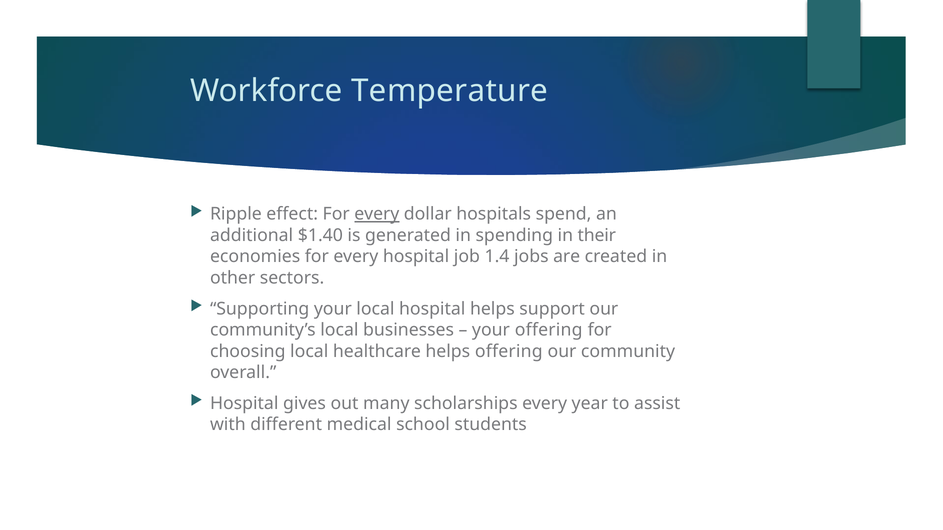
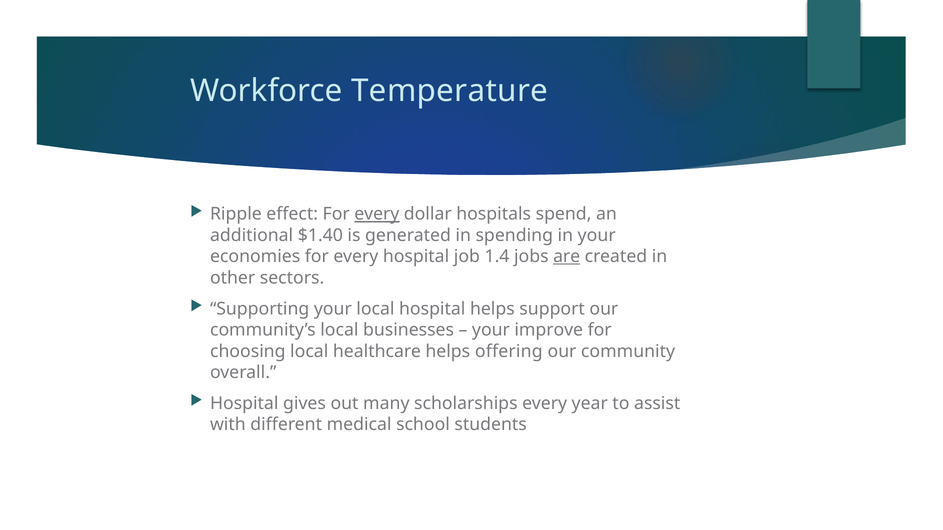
in their: their -> your
are underline: none -> present
your offering: offering -> improve
